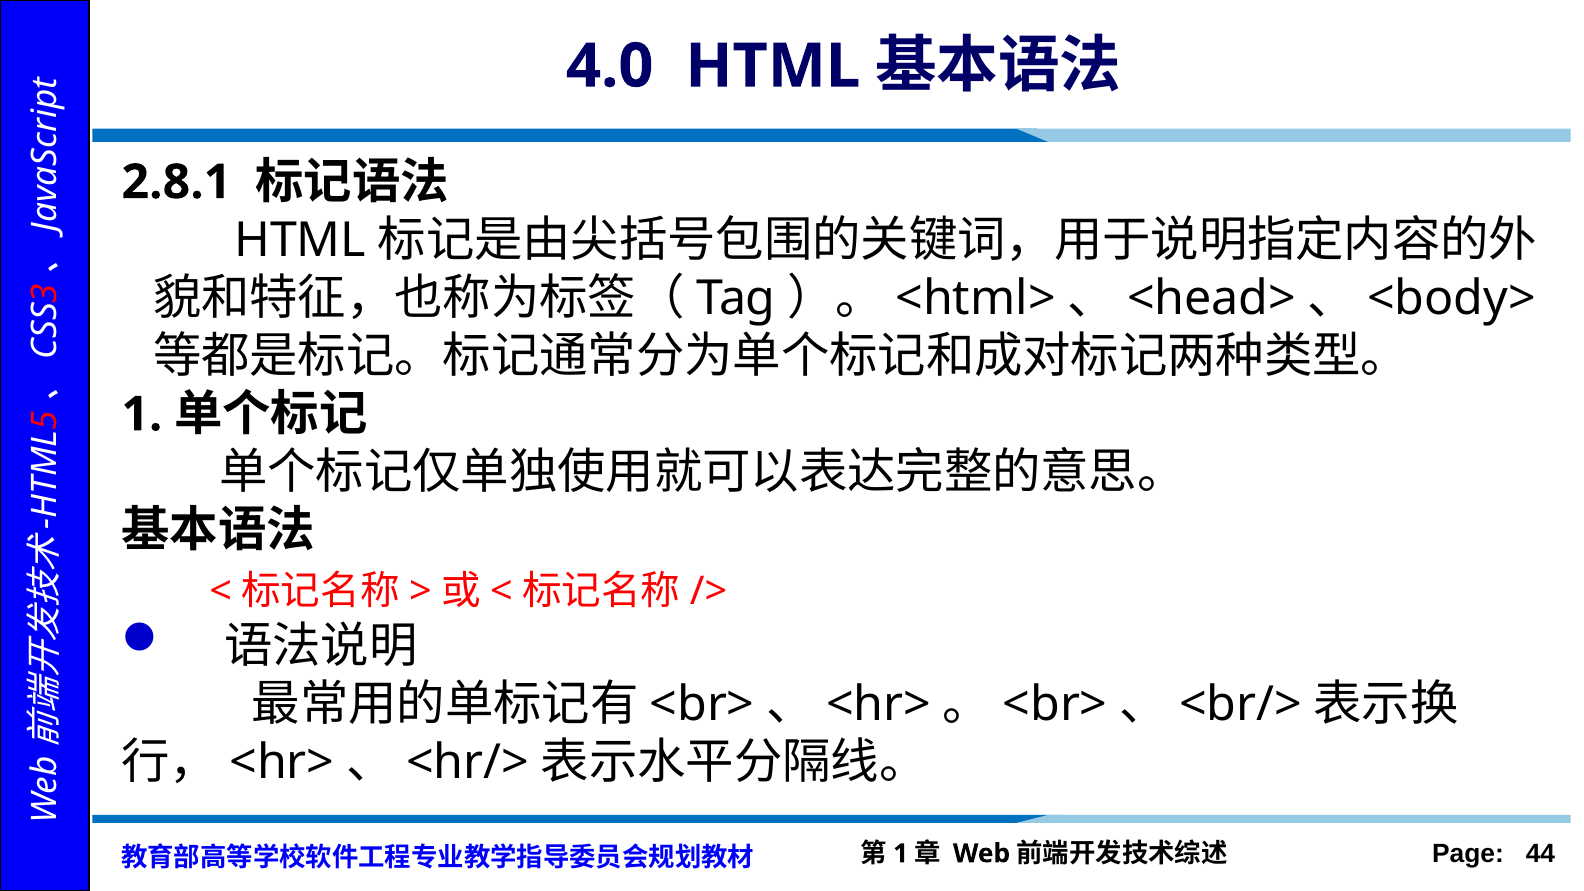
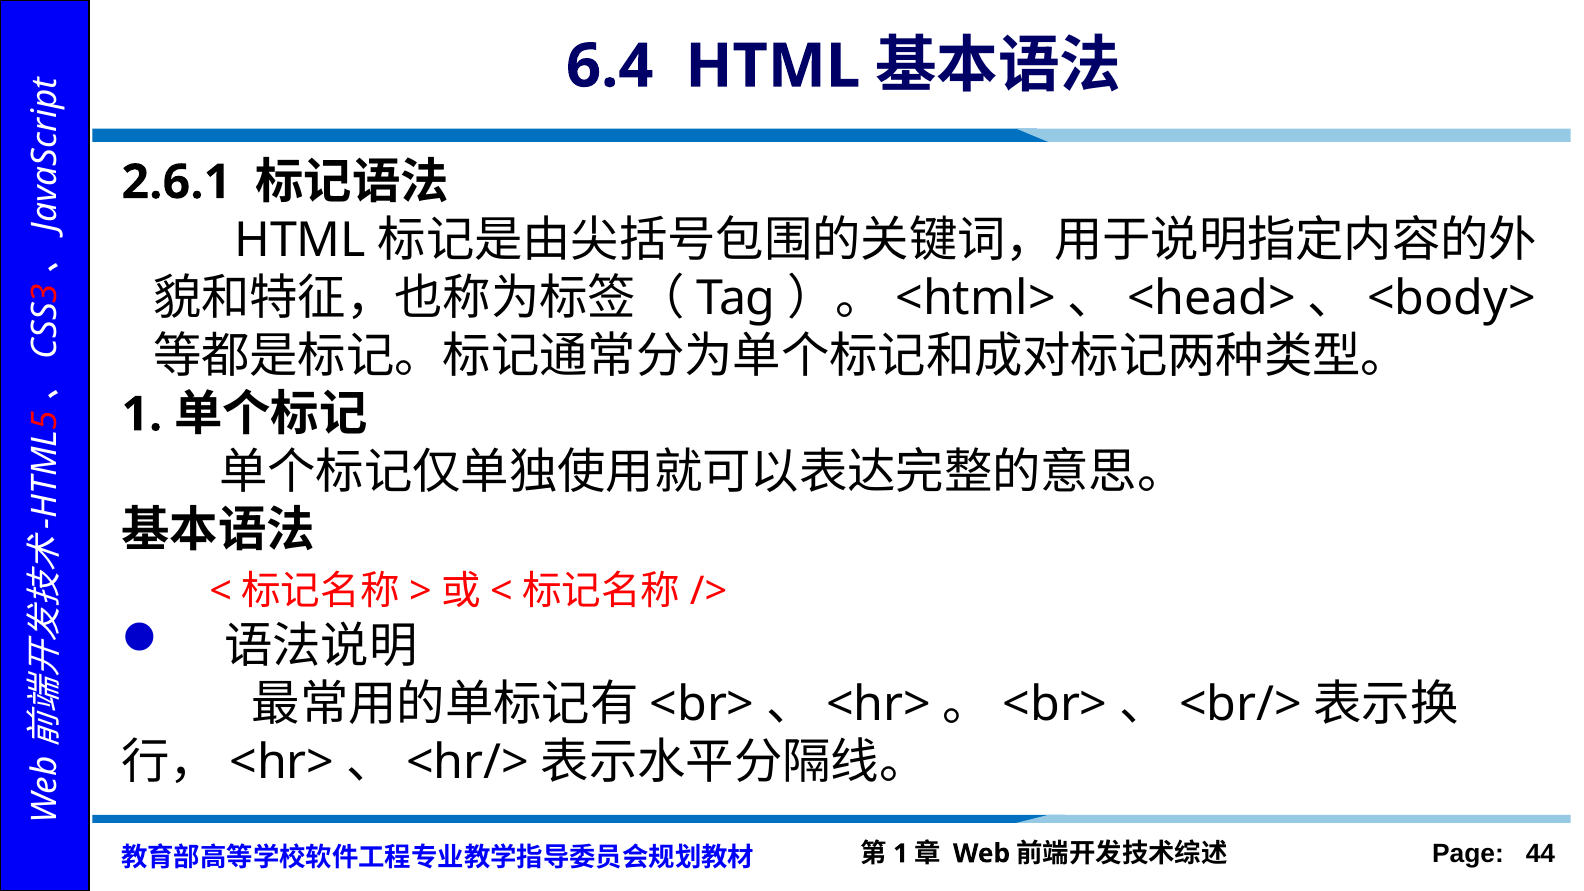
4.0: 4.0 -> 6.4
2.8.1: 2.8.1 -> 2.6.1
